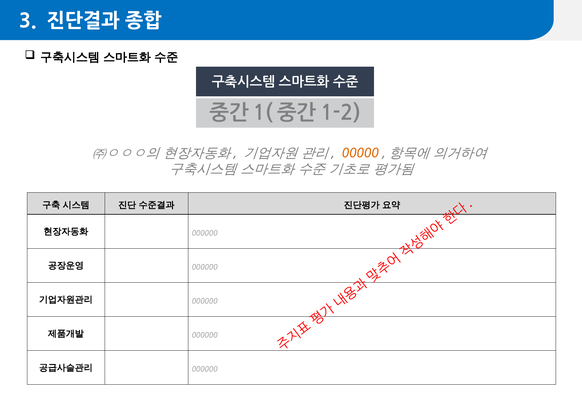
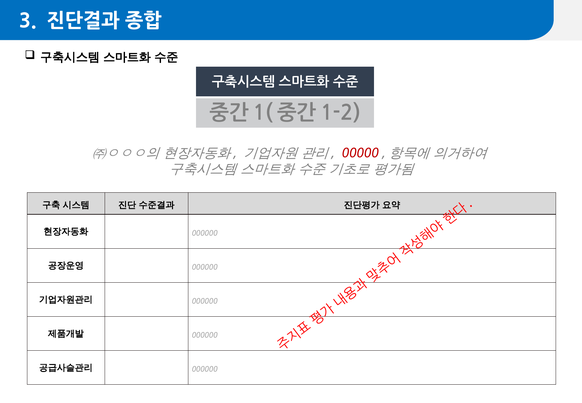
00000 colour: orange -> red
